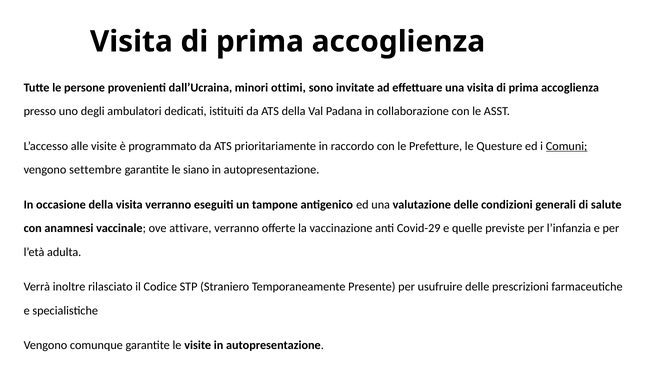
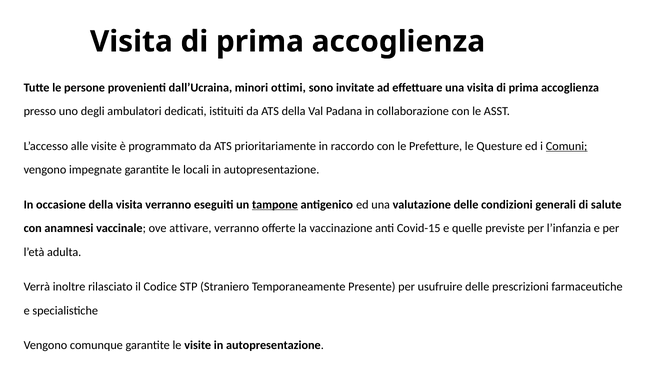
settembre: settembre -> impegnate
siano: siano -> locali
tampone underline: none -> present
Covid-29: Covid-29 -> Covid-15
